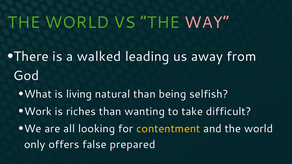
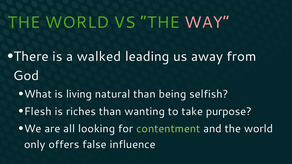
Work: Work -> Flesh
difficult: difficult -> purpose
contentment colour: yellow -> light green
prepared: prepared -> influence
